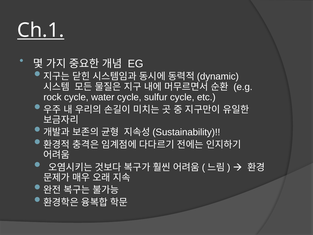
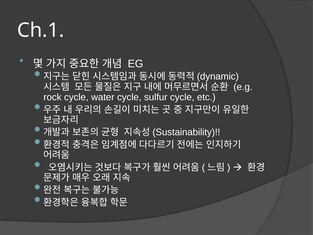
Ch.1 underline: present -> none
